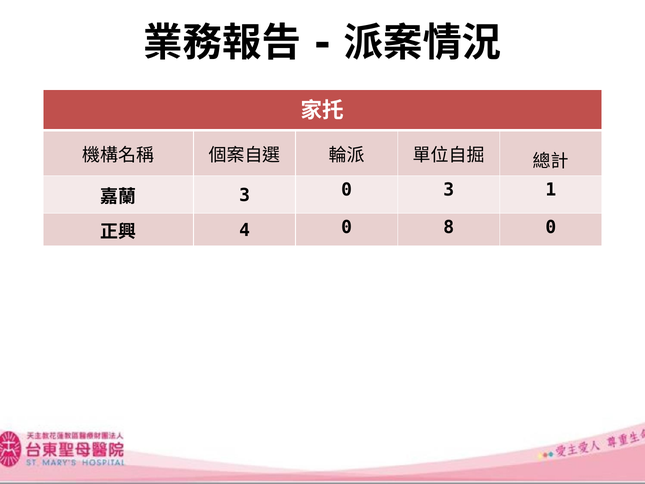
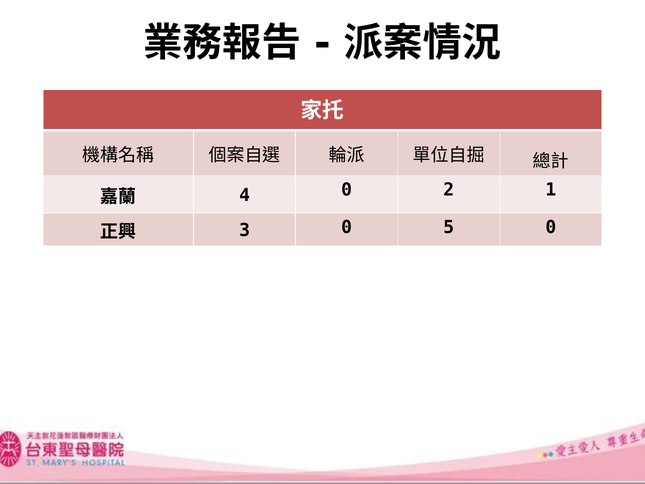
3 at (245, 195): 3 -> 4
0 3: 3 -> 2
4: 4 -> 3
8: 8 -> 5
